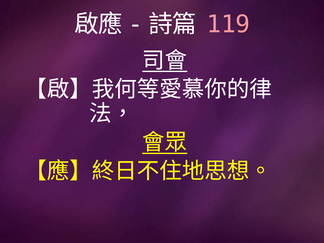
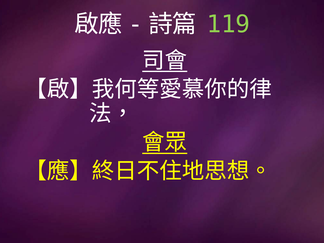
119 colour: pink -> light green
